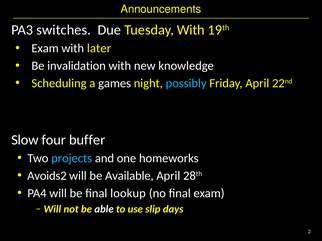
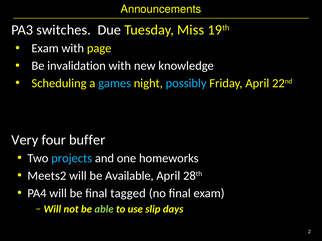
Tuesday With: With -> Miss
later: later -> page
games colour: white -> light blue
Slow: Slow -> Very
Avoids2: Avoids2 -> Meets2
lookup: lookup -> tagged
able colour: white -> light green
